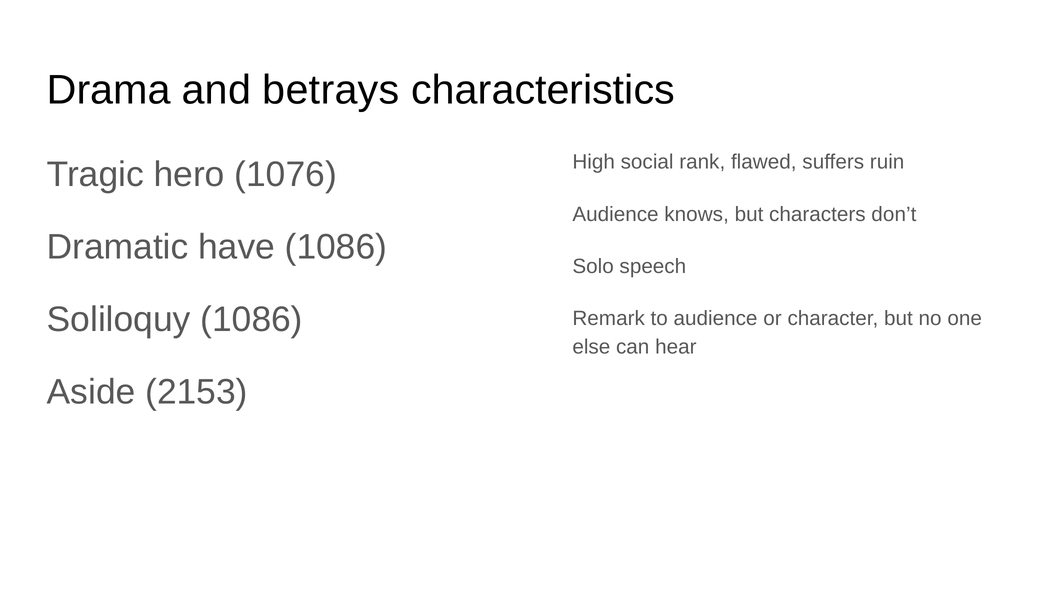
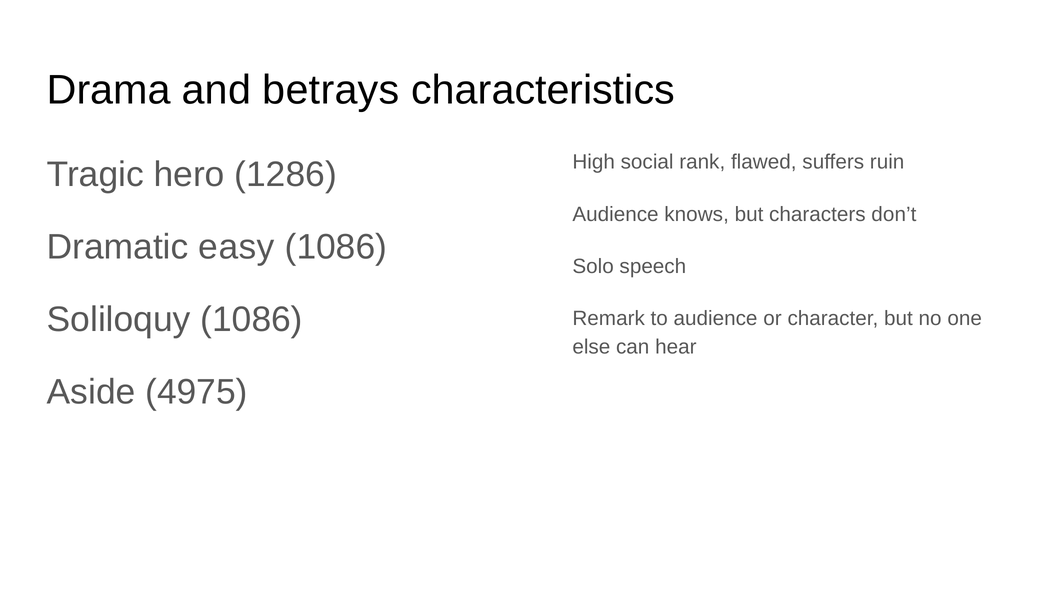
1076: 1076 -> 1286
have: have -> easy
2153: 2153 -> 4975
